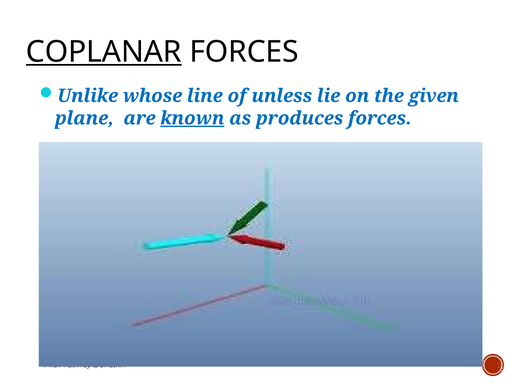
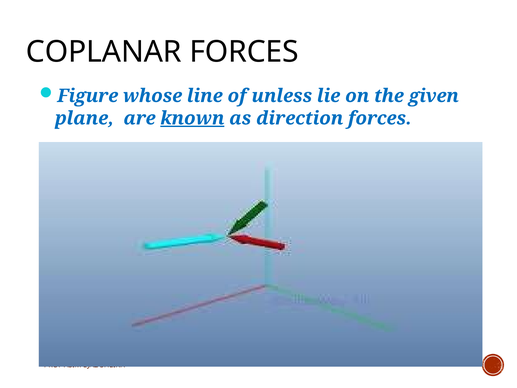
COPLANAR underline: present -> none
Unlike: Unlike -> Figure
produces: produces -> direction
